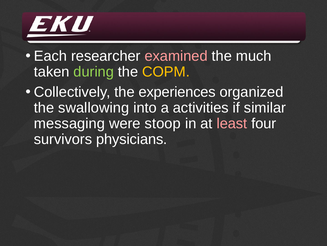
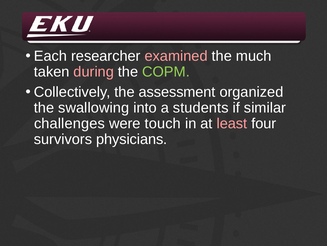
during colour: light green -> pink
COPM colour: yellow -> light green
experiences: experiences -> assessment
activities: activities -> students
messaging: messaging -> challenges
stoop: stoop -> touch
